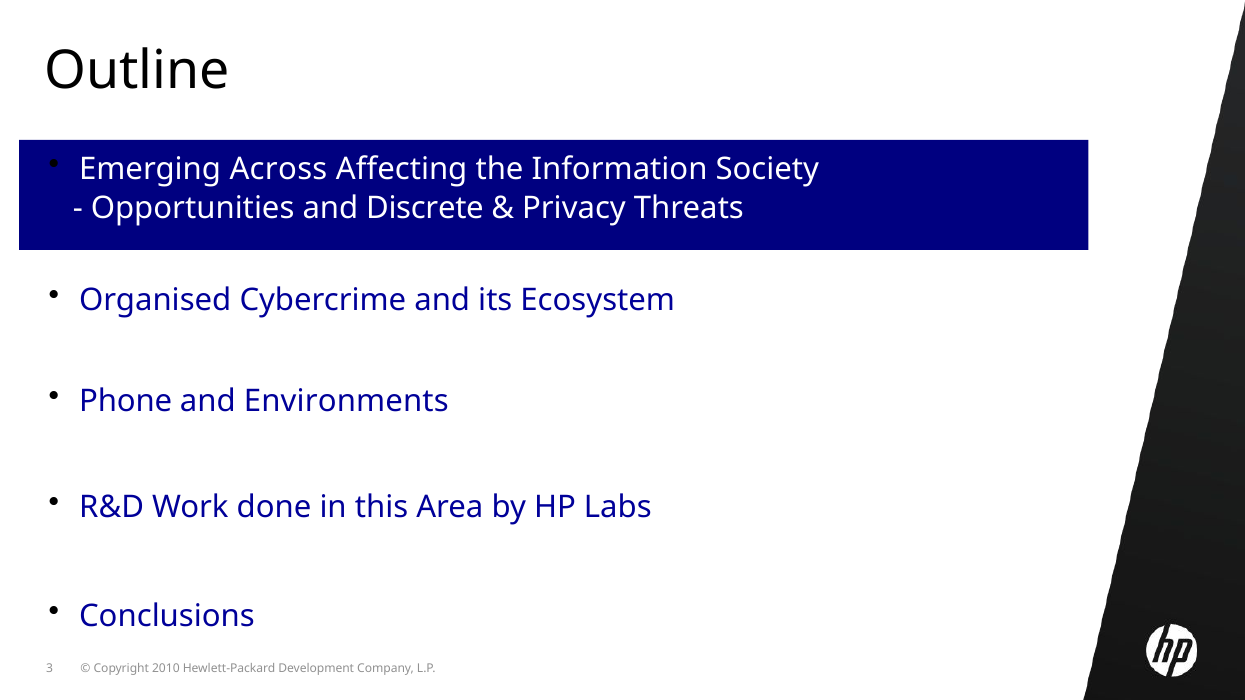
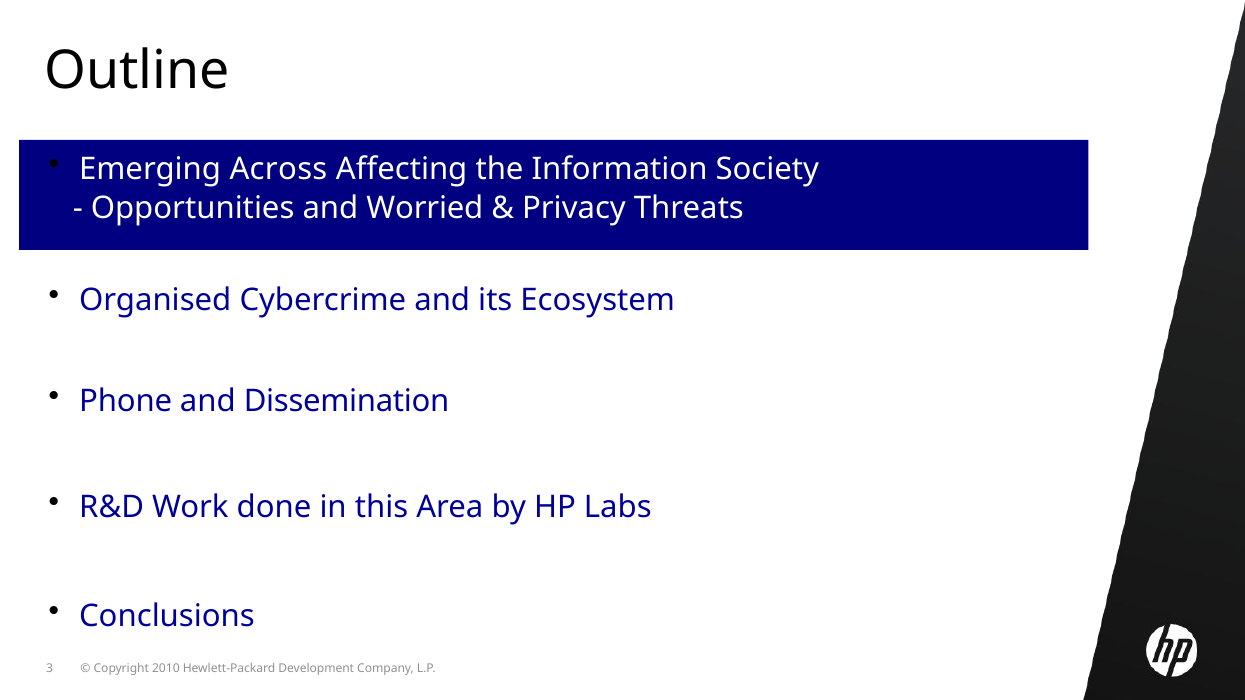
Discrete: Discrete -> Worried
Environments: Environments -> Dissemination
